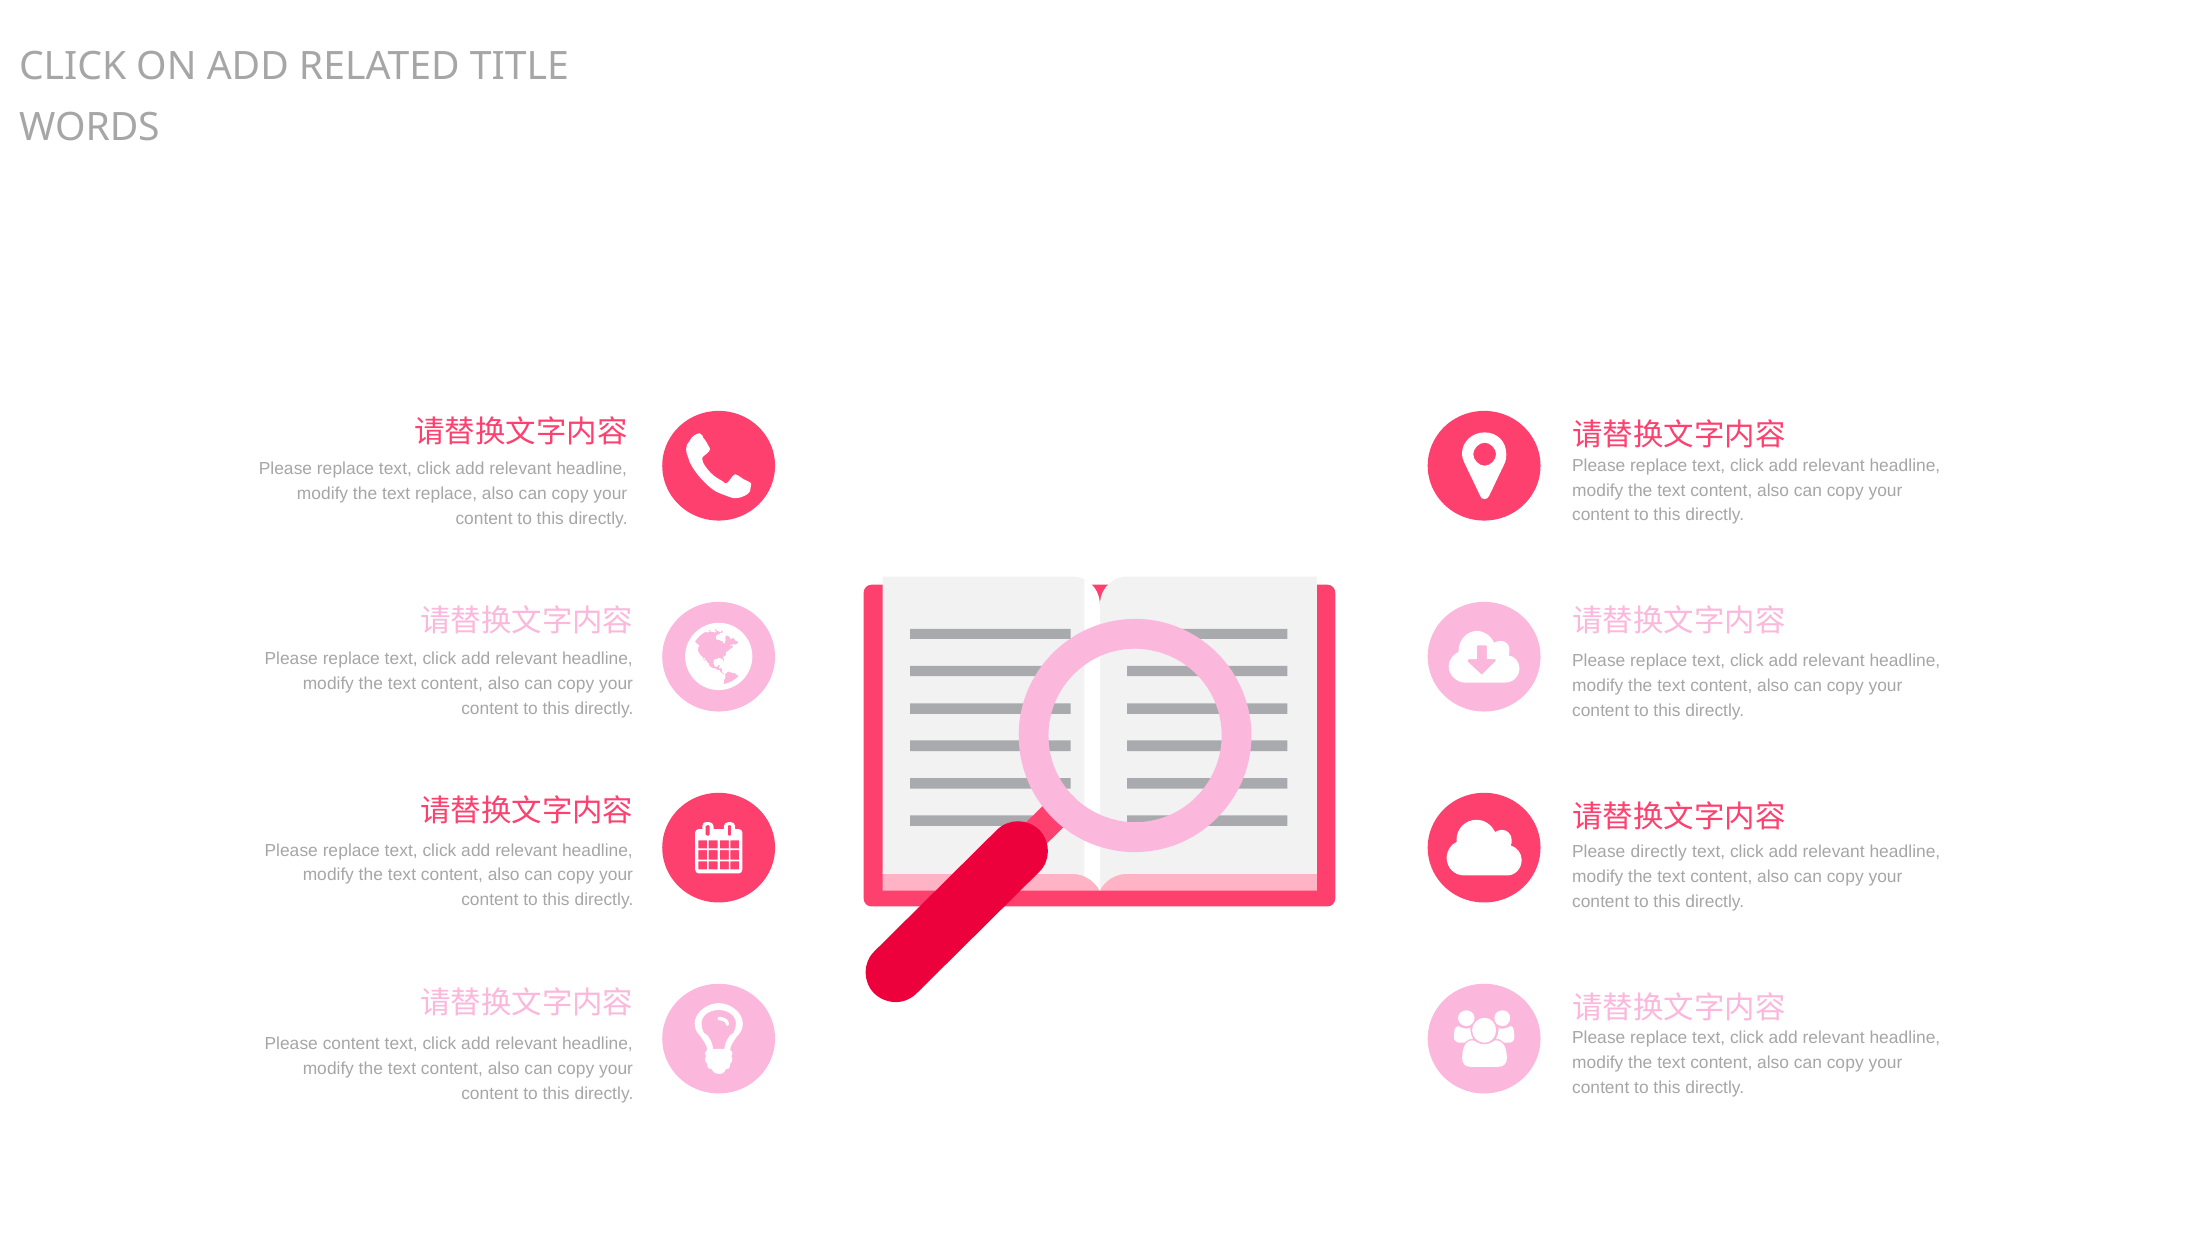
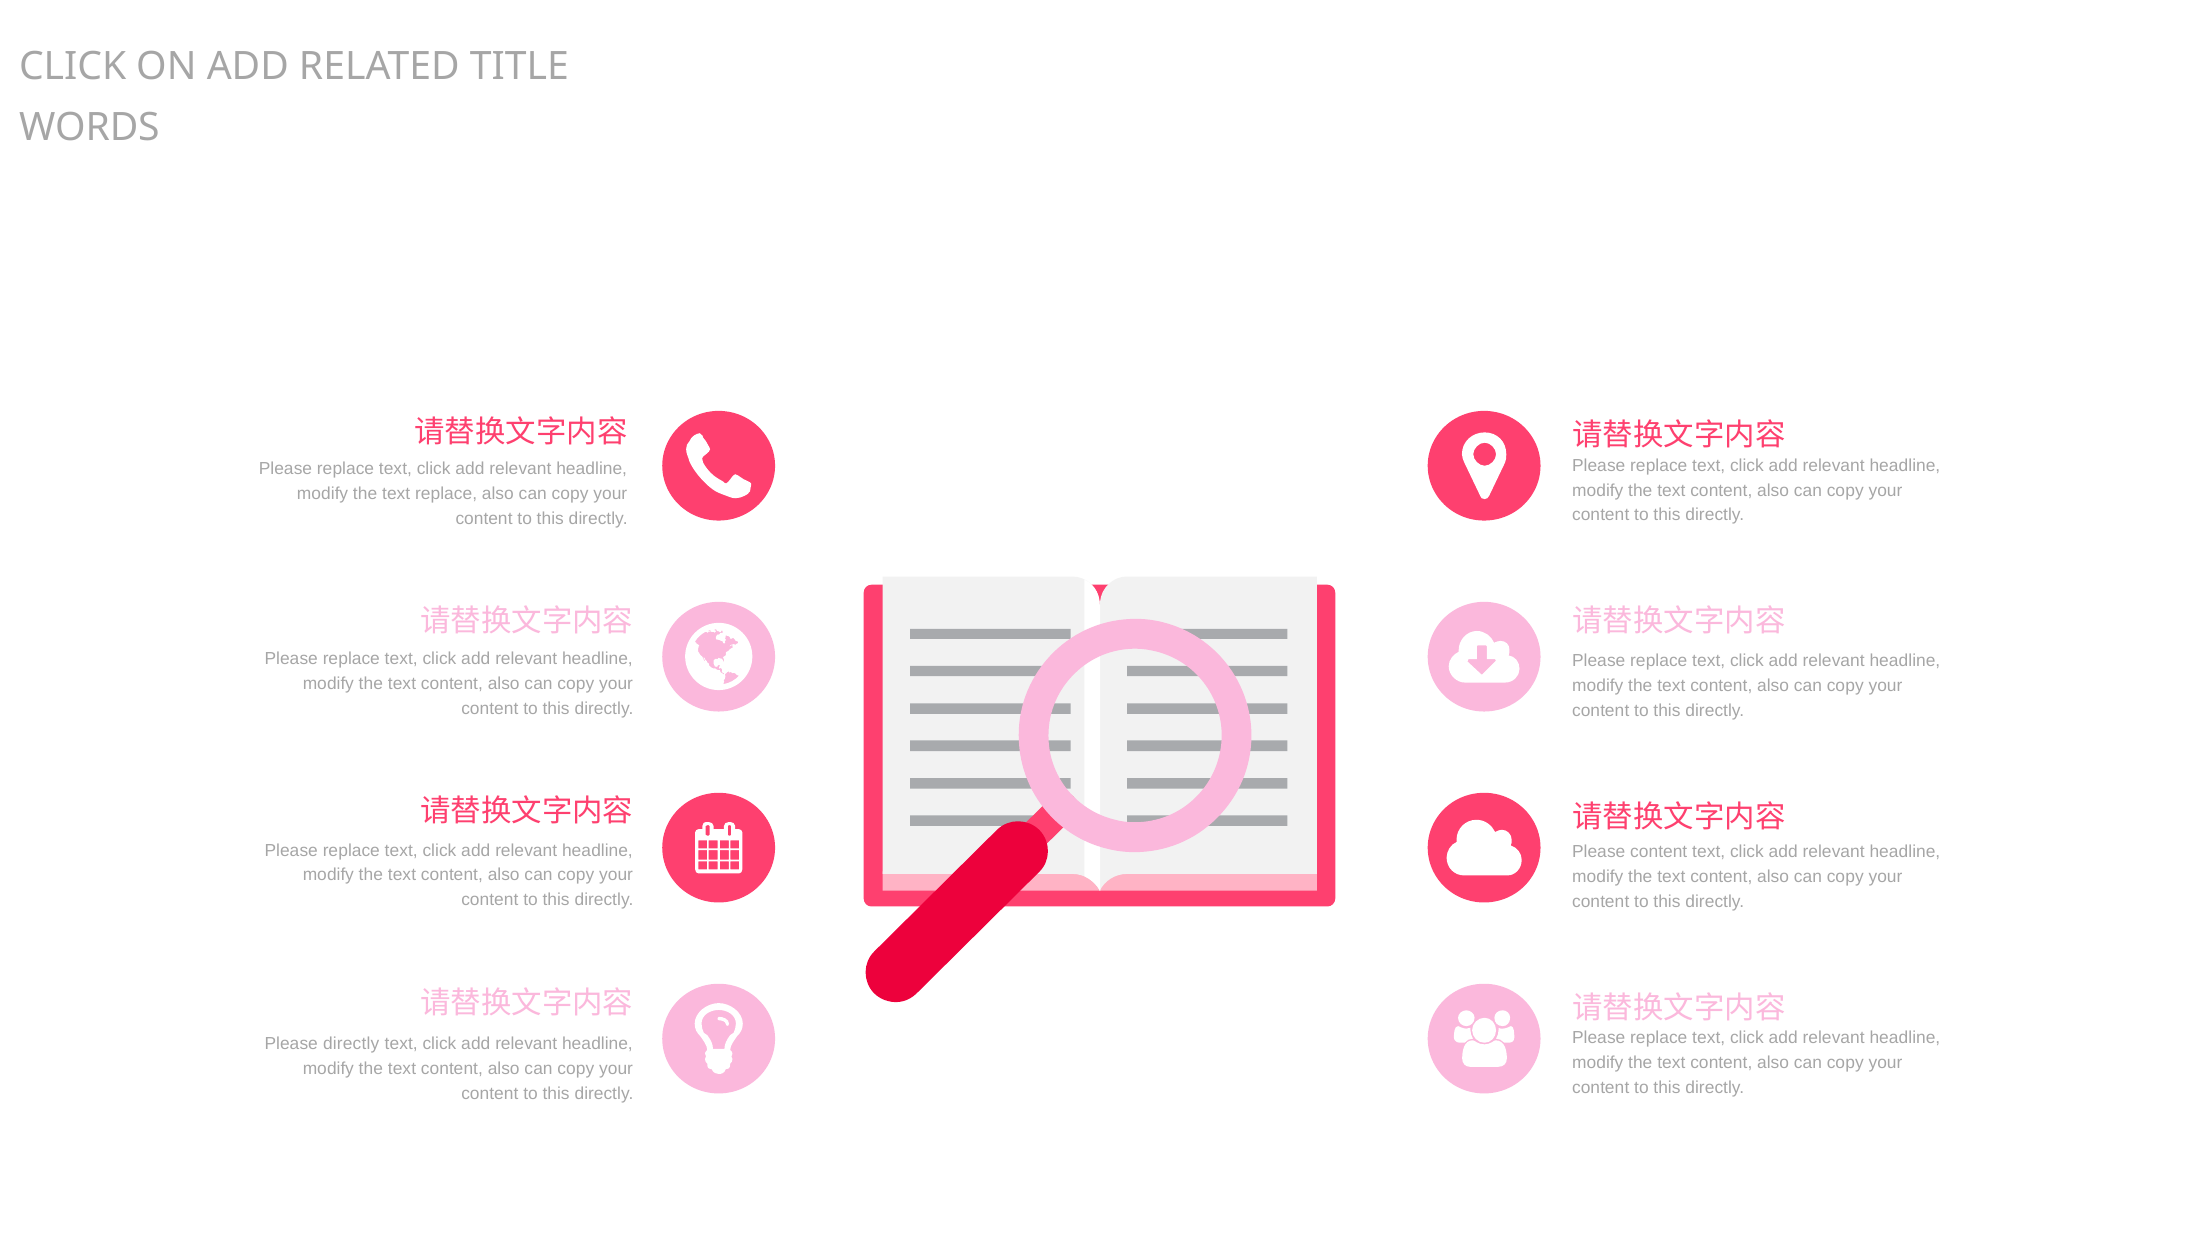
Please directly: directly -> content
Please content: content -> directly
